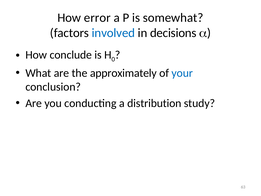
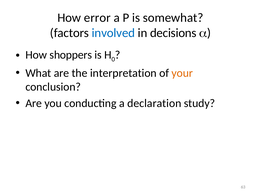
conclude: conclude -> shoppers
approximately: approximately -> interpretation
your colour: blue -> orange
distribution: distribution -> declaration
